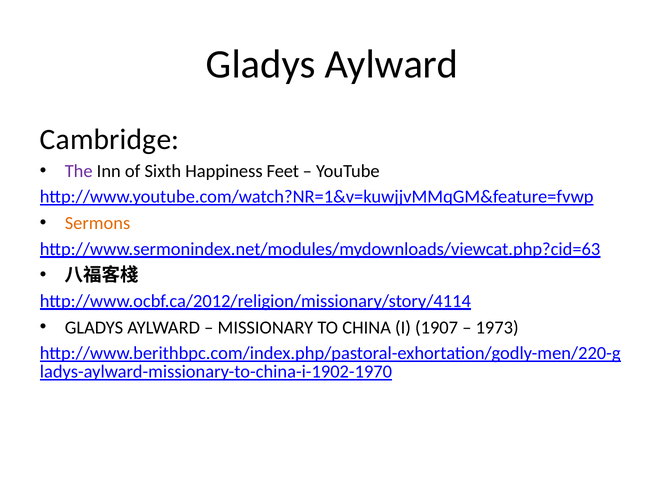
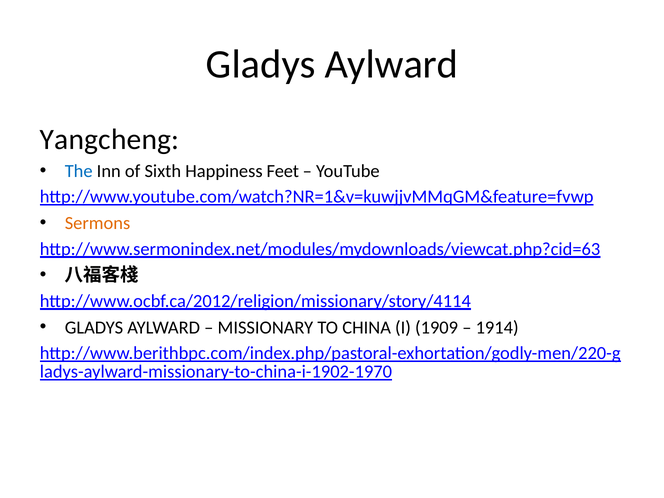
Cambridge: Cambridge -> Yangcheng
The colour: purple -> blue
1907: 1907 -> 1909
1973: 1973 -> 1914
